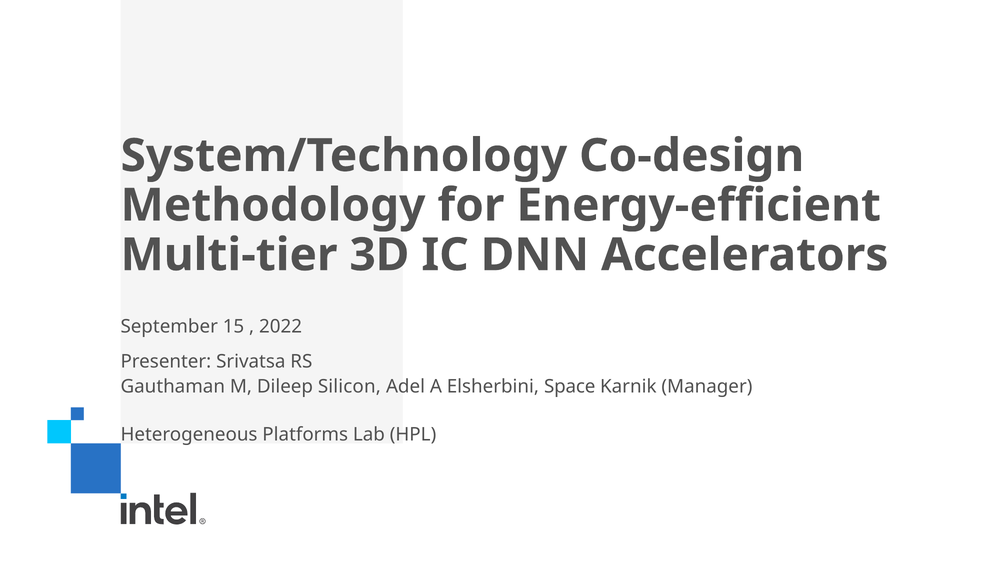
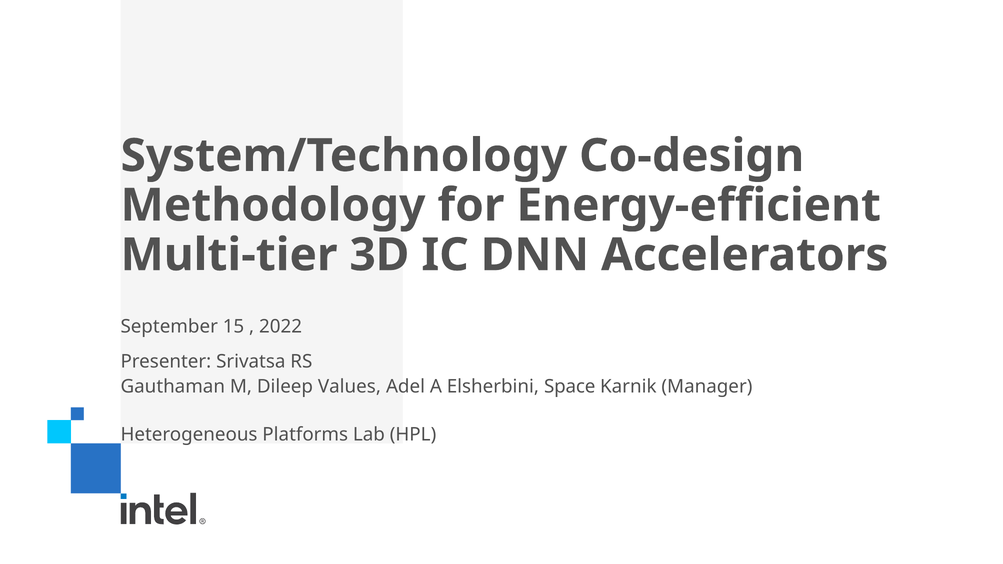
Silicon: Silicon -> Values
